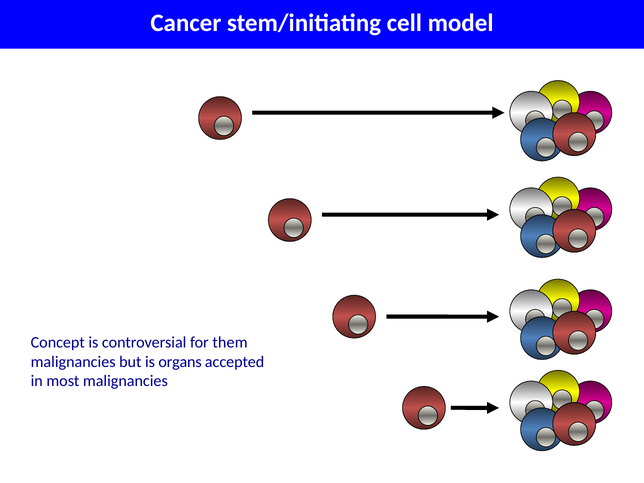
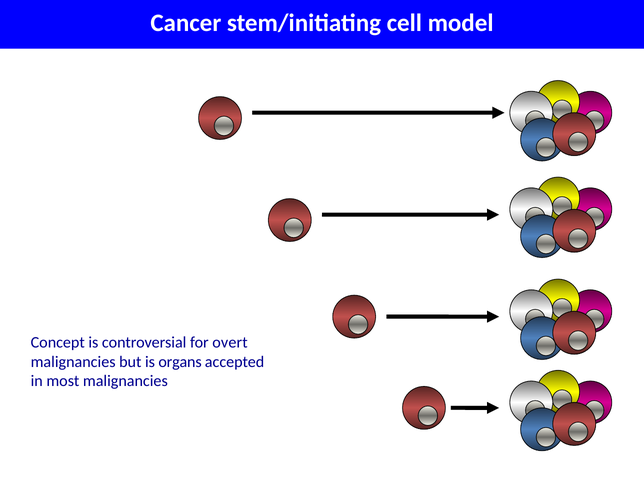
them: them -> overt
